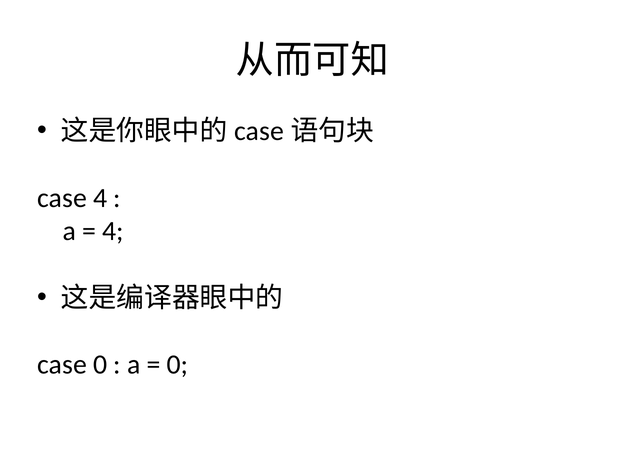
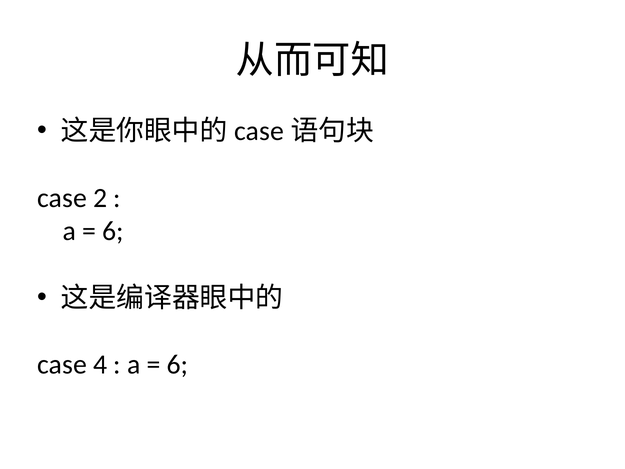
case 4: 4 -> 2
4 at (113, 231): 4 -> 6
case 0: 0 -> 4
0 at (178, 364): 0 -> 6
